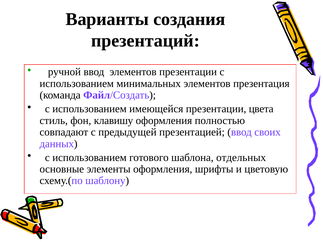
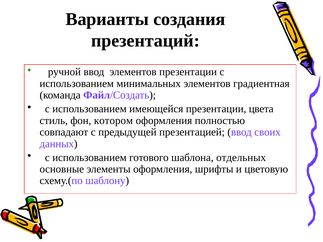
презентация: презентация -> градиентная
клавишу: клавишу -> котором
